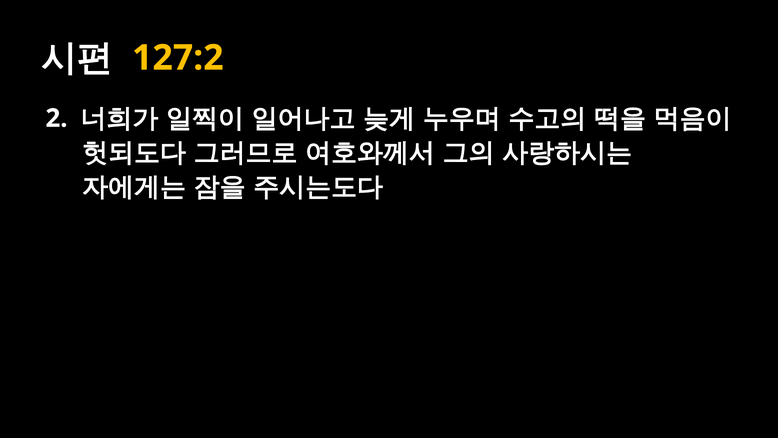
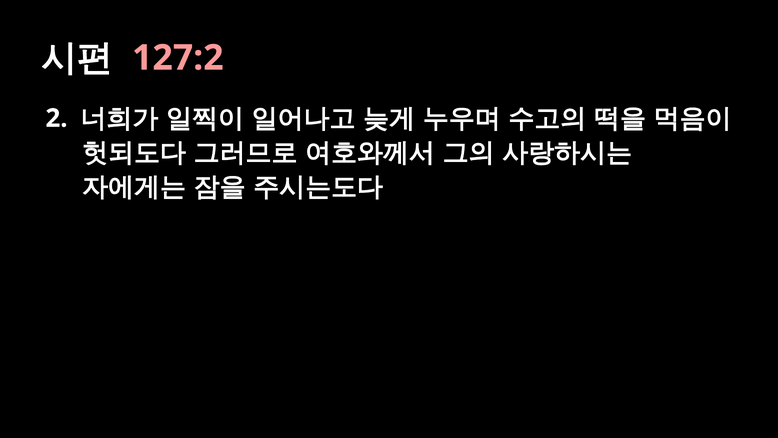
127:2 colour: yellow -> pink
